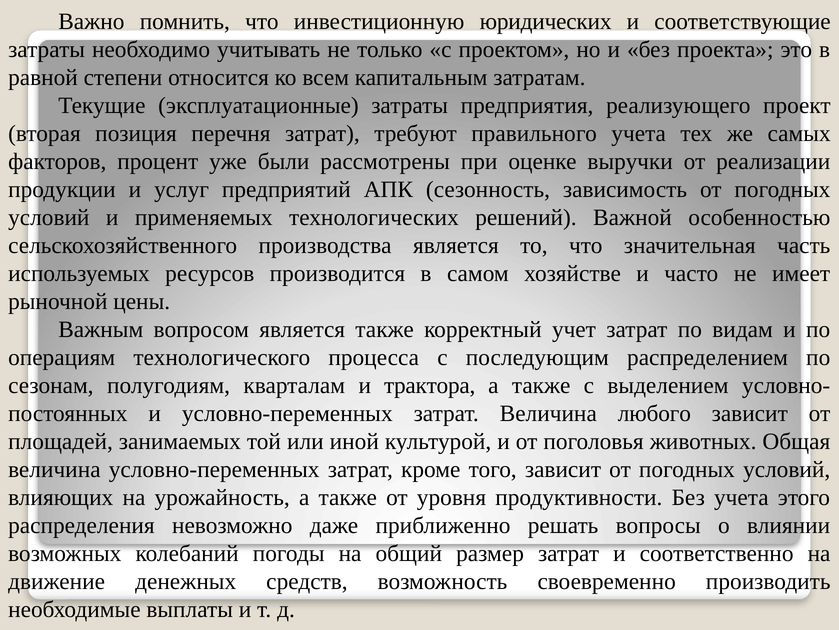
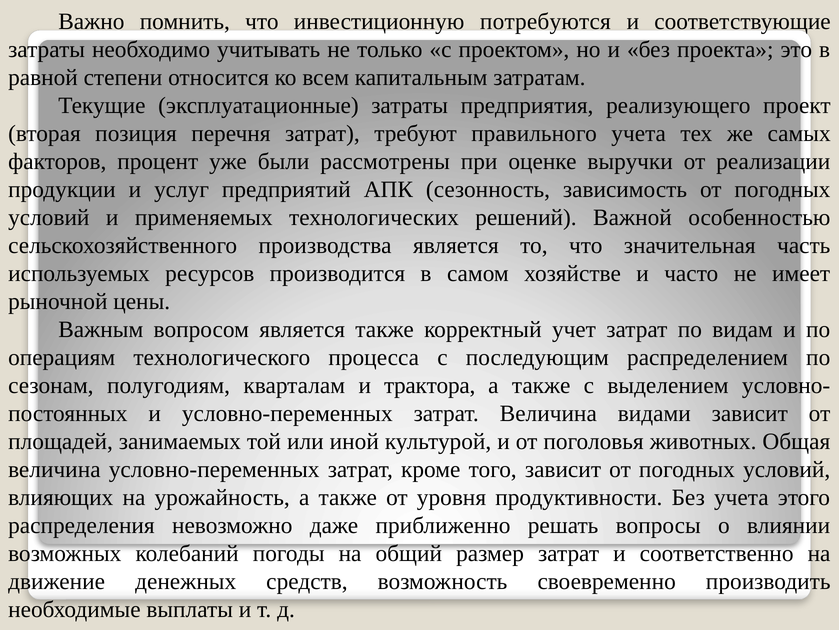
юридических: юридических -> потребуются
любого: любого -> видами
